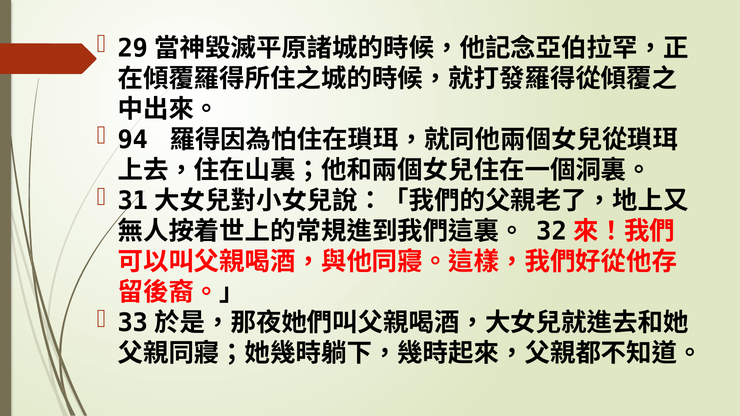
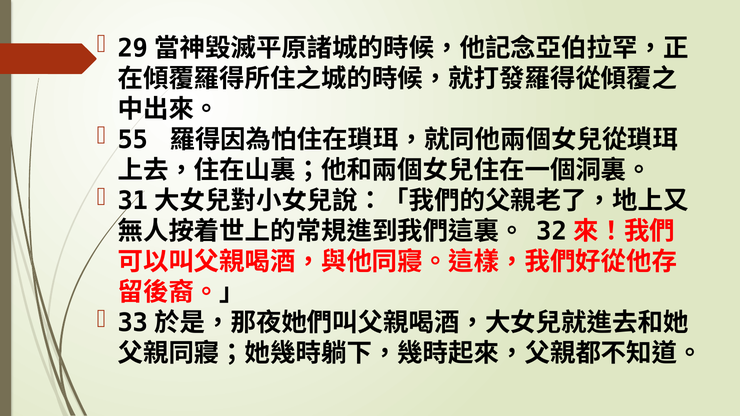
94: 94 -> 55
